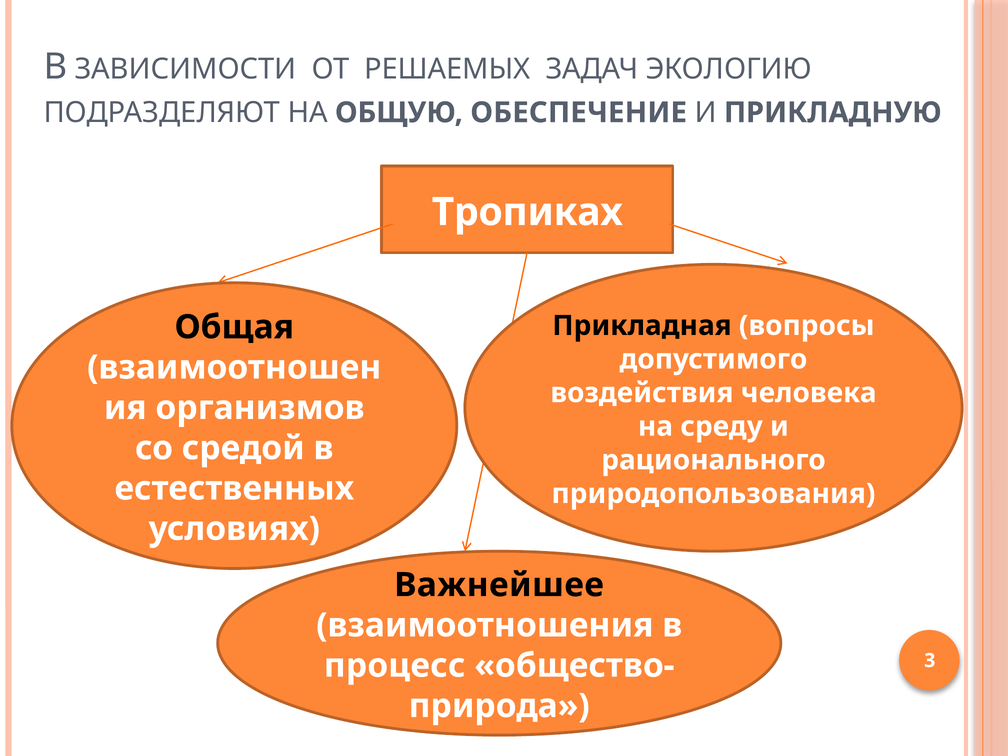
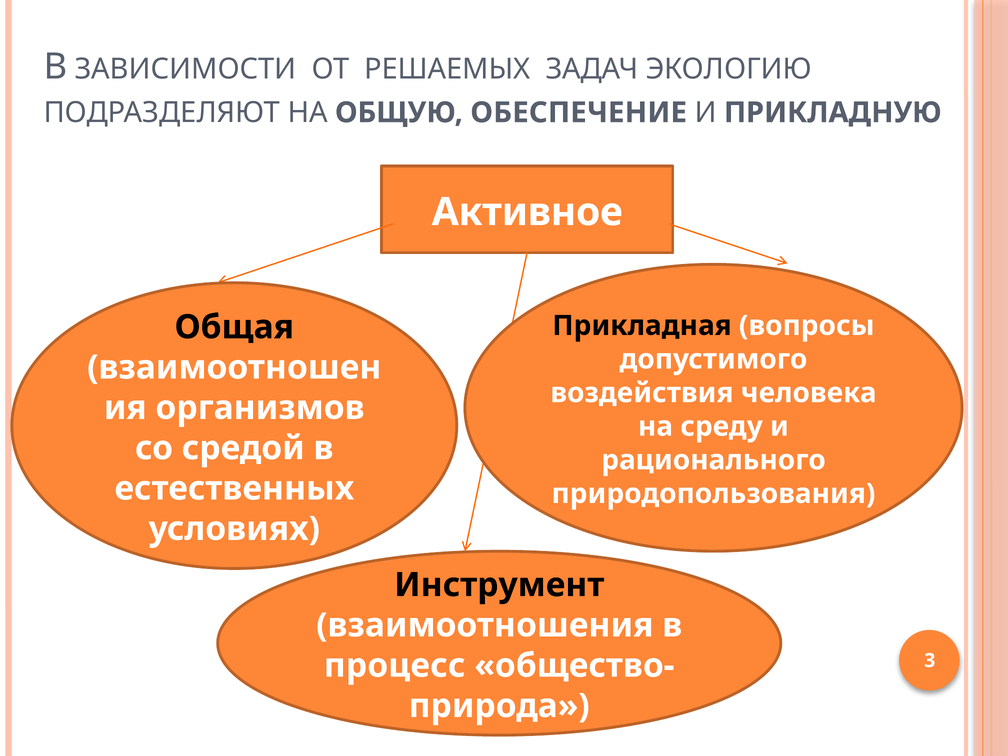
Тропиках: Тропиках -> Активное
Важнейшее: Важнейшее -> Инструмент
